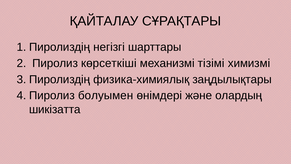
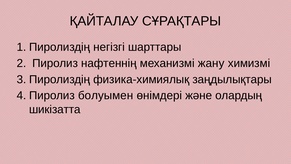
көрсеткіші: көрсеткіші -> нафтеннің
тізімі: тізімі -> жану
